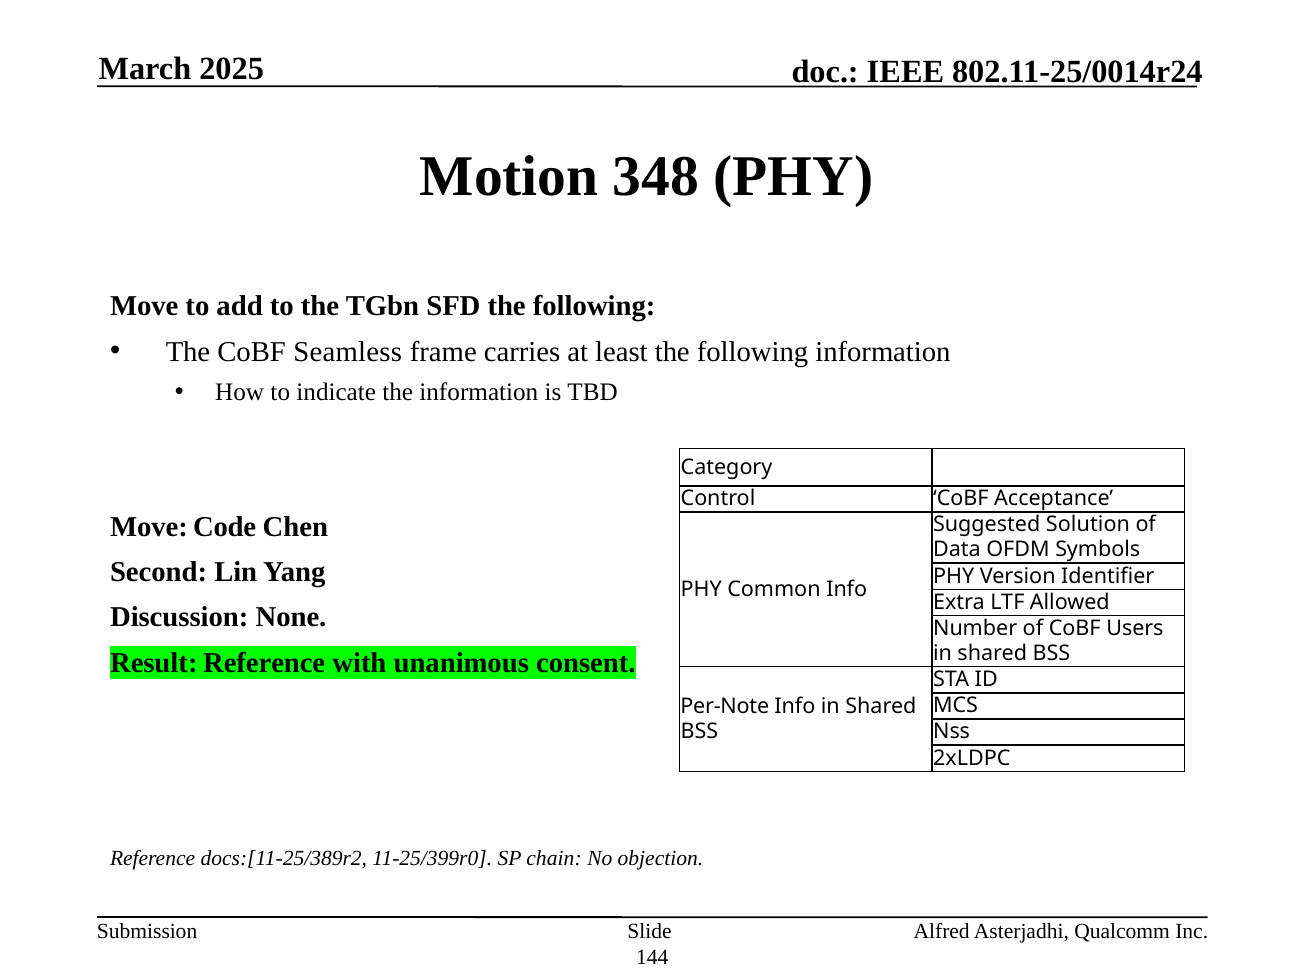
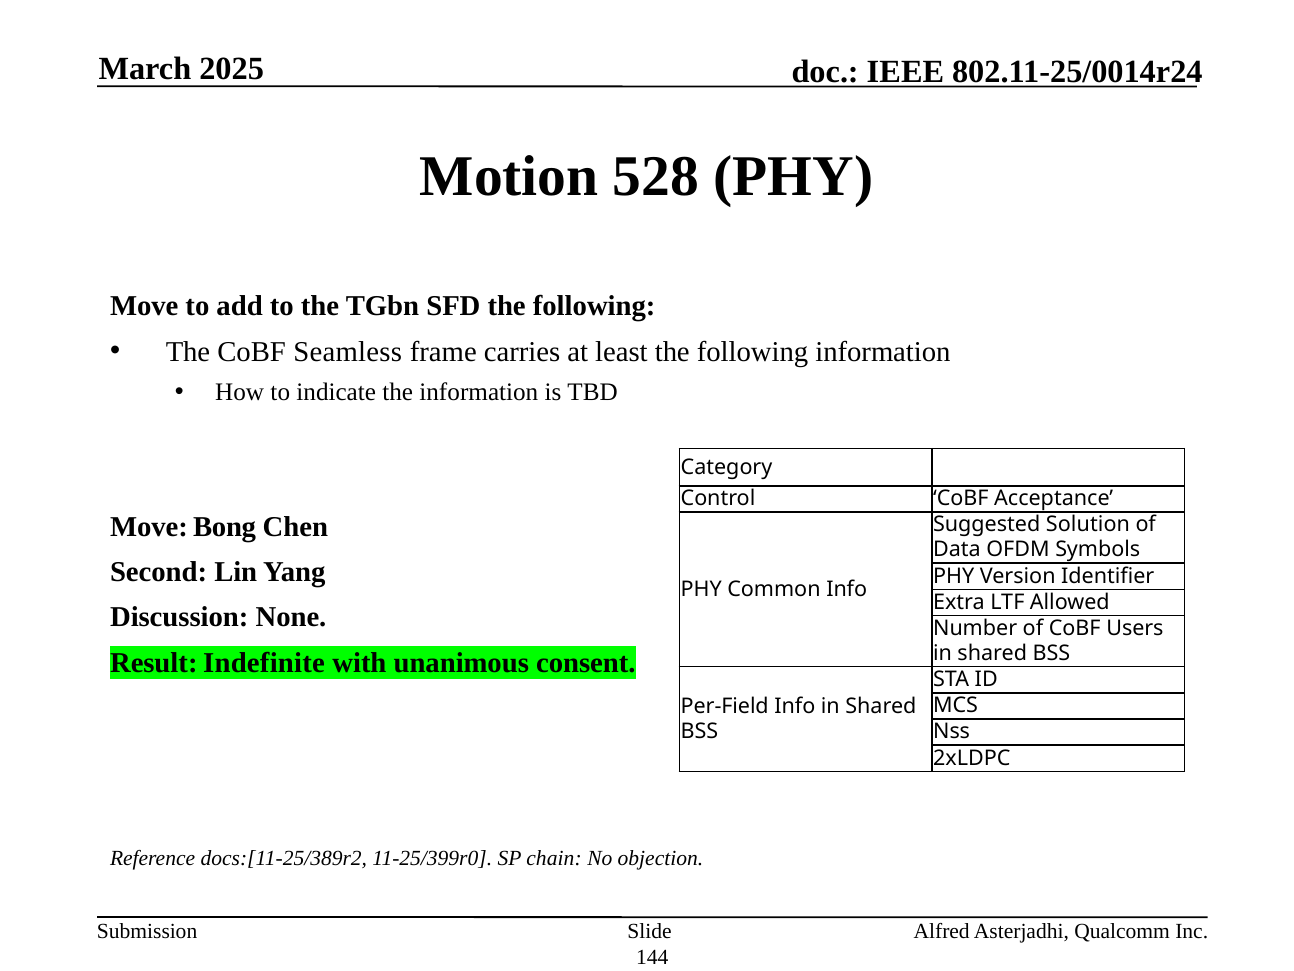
348: 348 -> 528
Code: Code -> Bong
Result Reference: Reference -> Indefinite
Per-Note: Per-Note -> Per-Field
